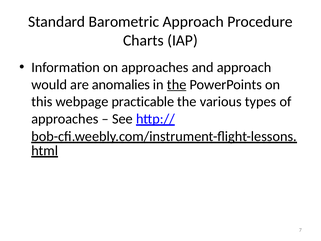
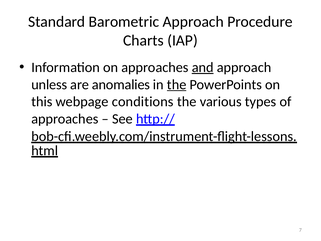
and underline: none -> present
would: would -> unless
practicable: practicable -> conditions
